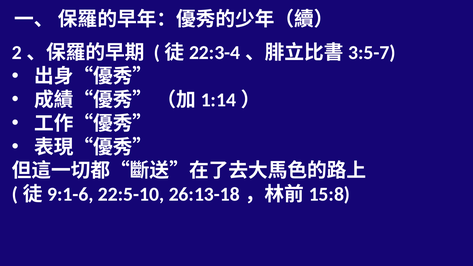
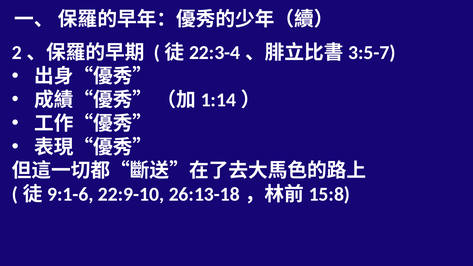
22:5-10: 22:5-10 -> 22:9-10
